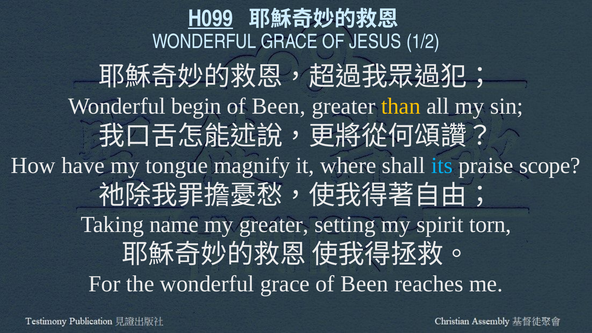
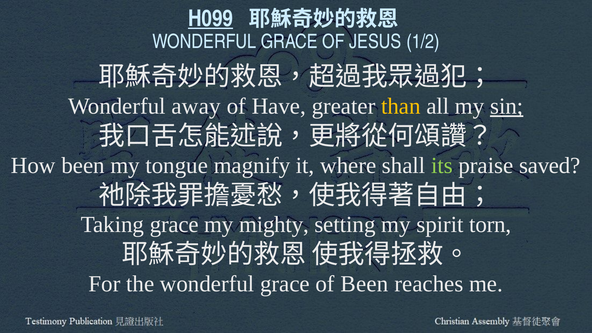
begin: begin -> away
Been at (279, 106): Been -> Have
sin underline: none -> present
How have: have -> been
its colour: light blue -> light green
scope: scope -> saved
Taking name: name -> grace
my greater: greater -> mighty
